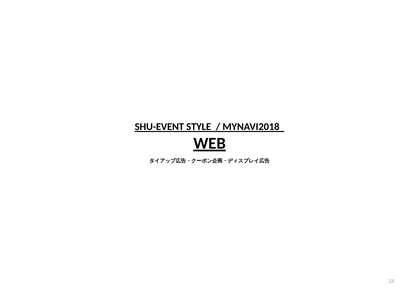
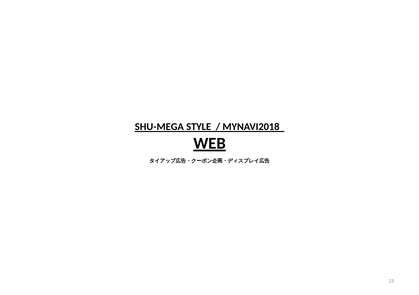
SHU-EVENT: SHU-EVENT -> SHU-MEGA
